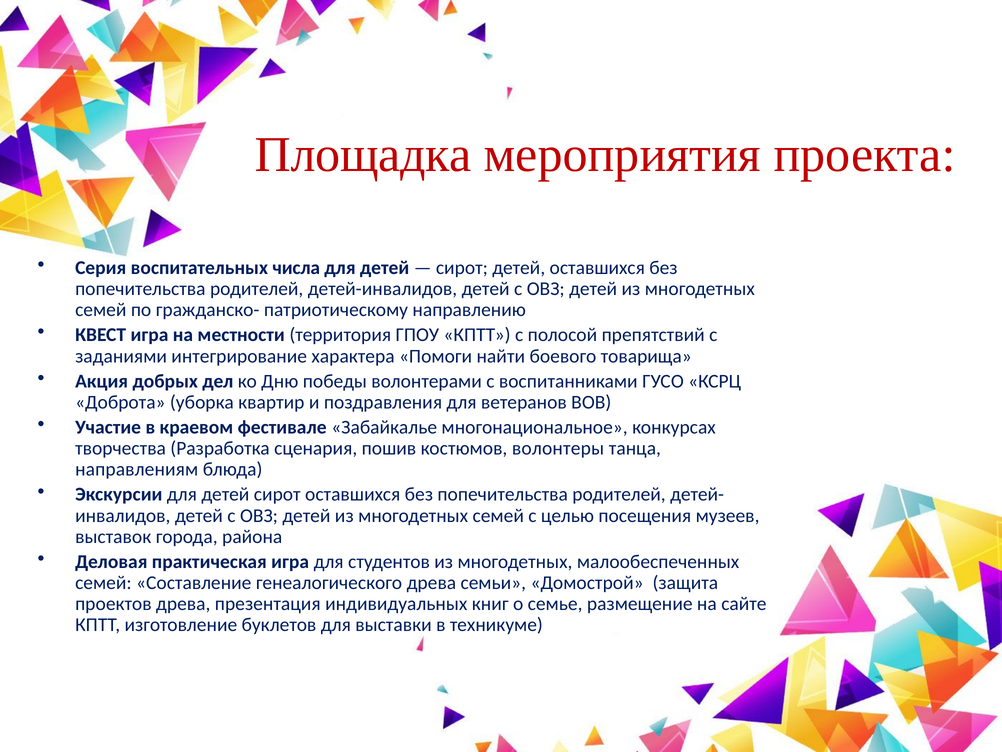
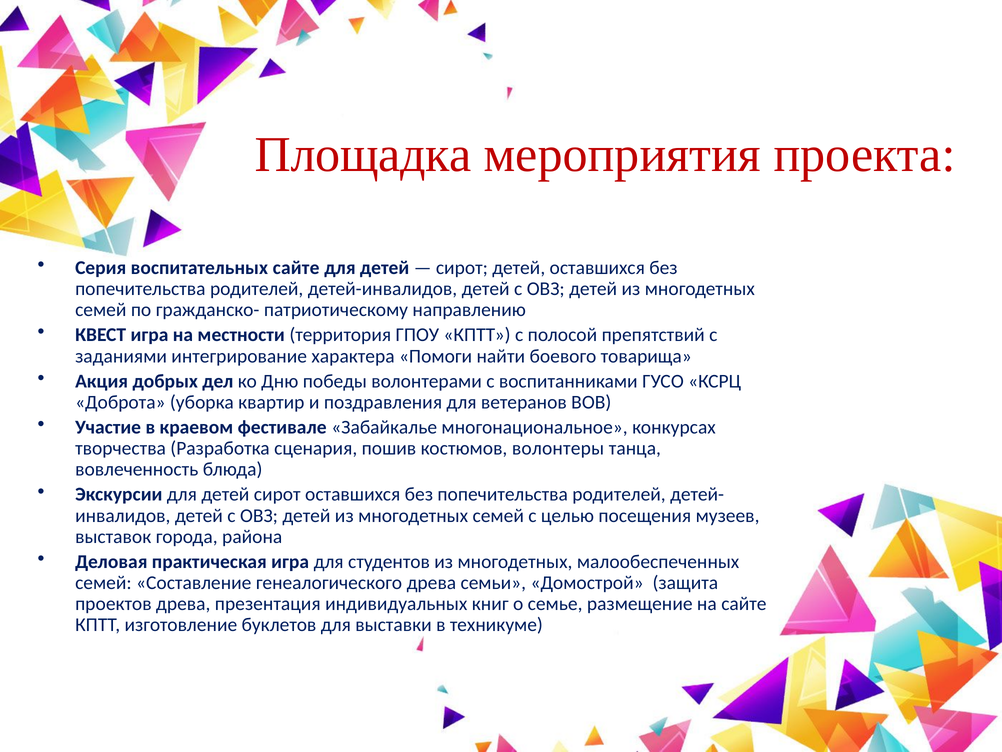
воспитательных числа: числа -> сайте
направлениям: направлениям -> вовлеченность
